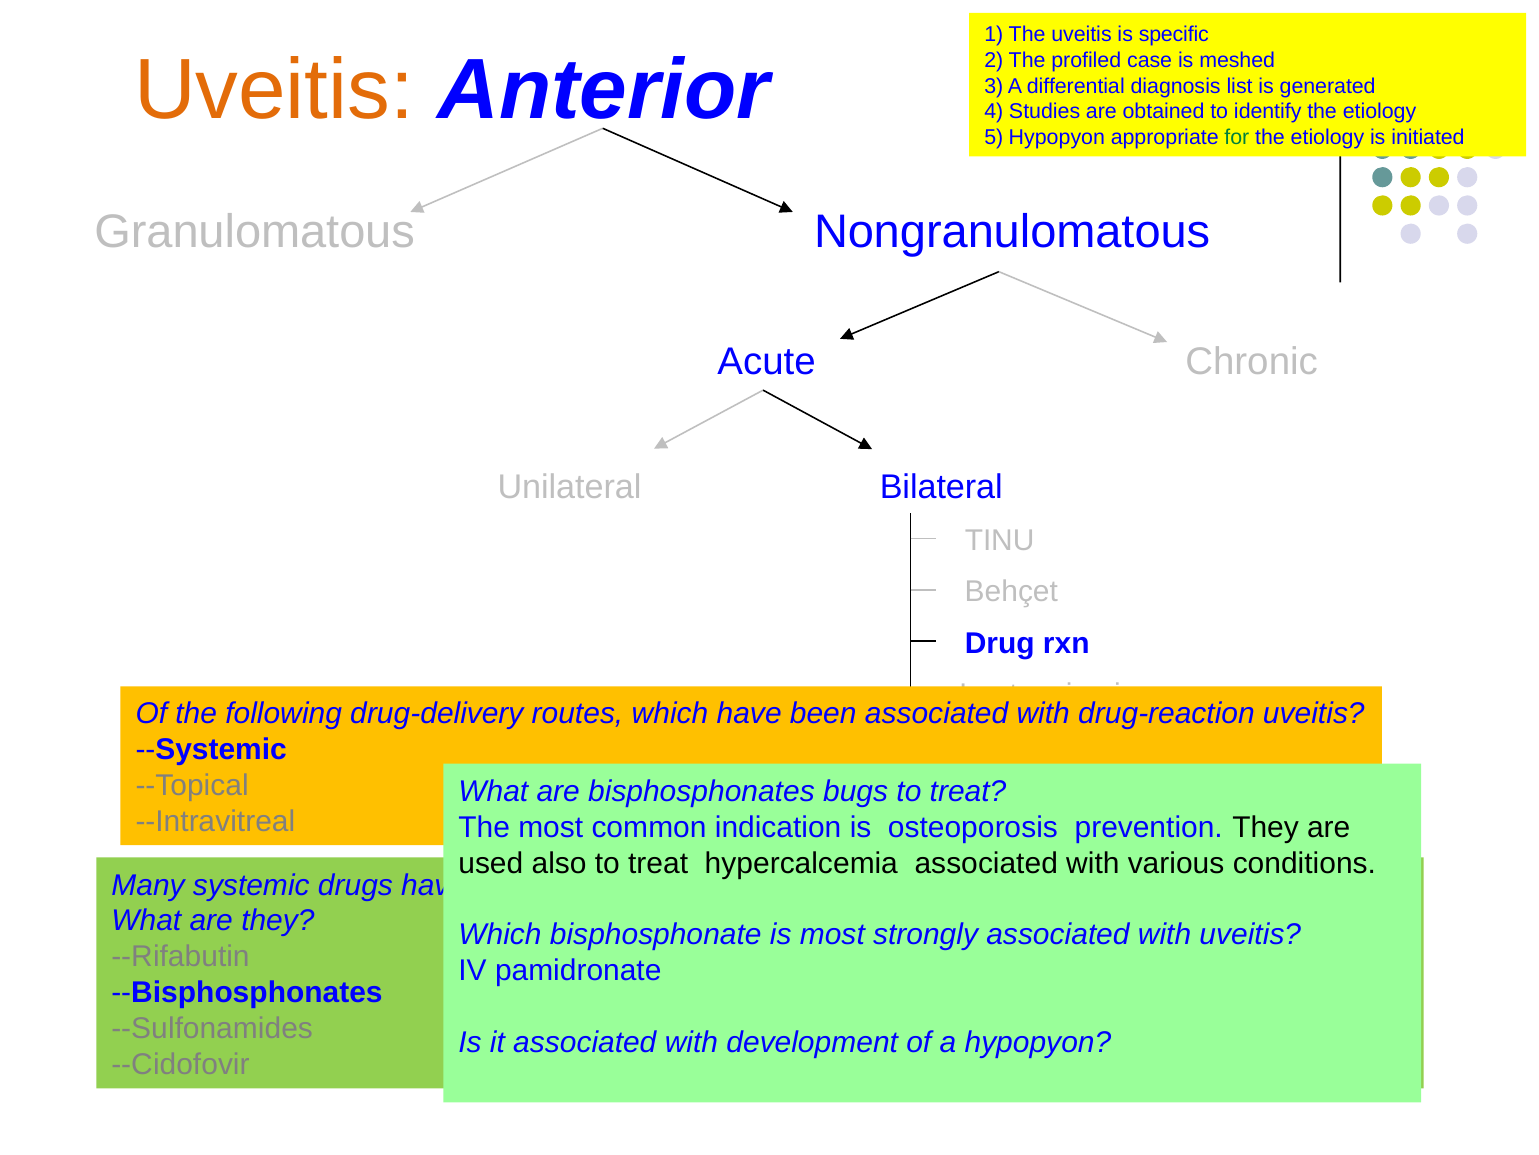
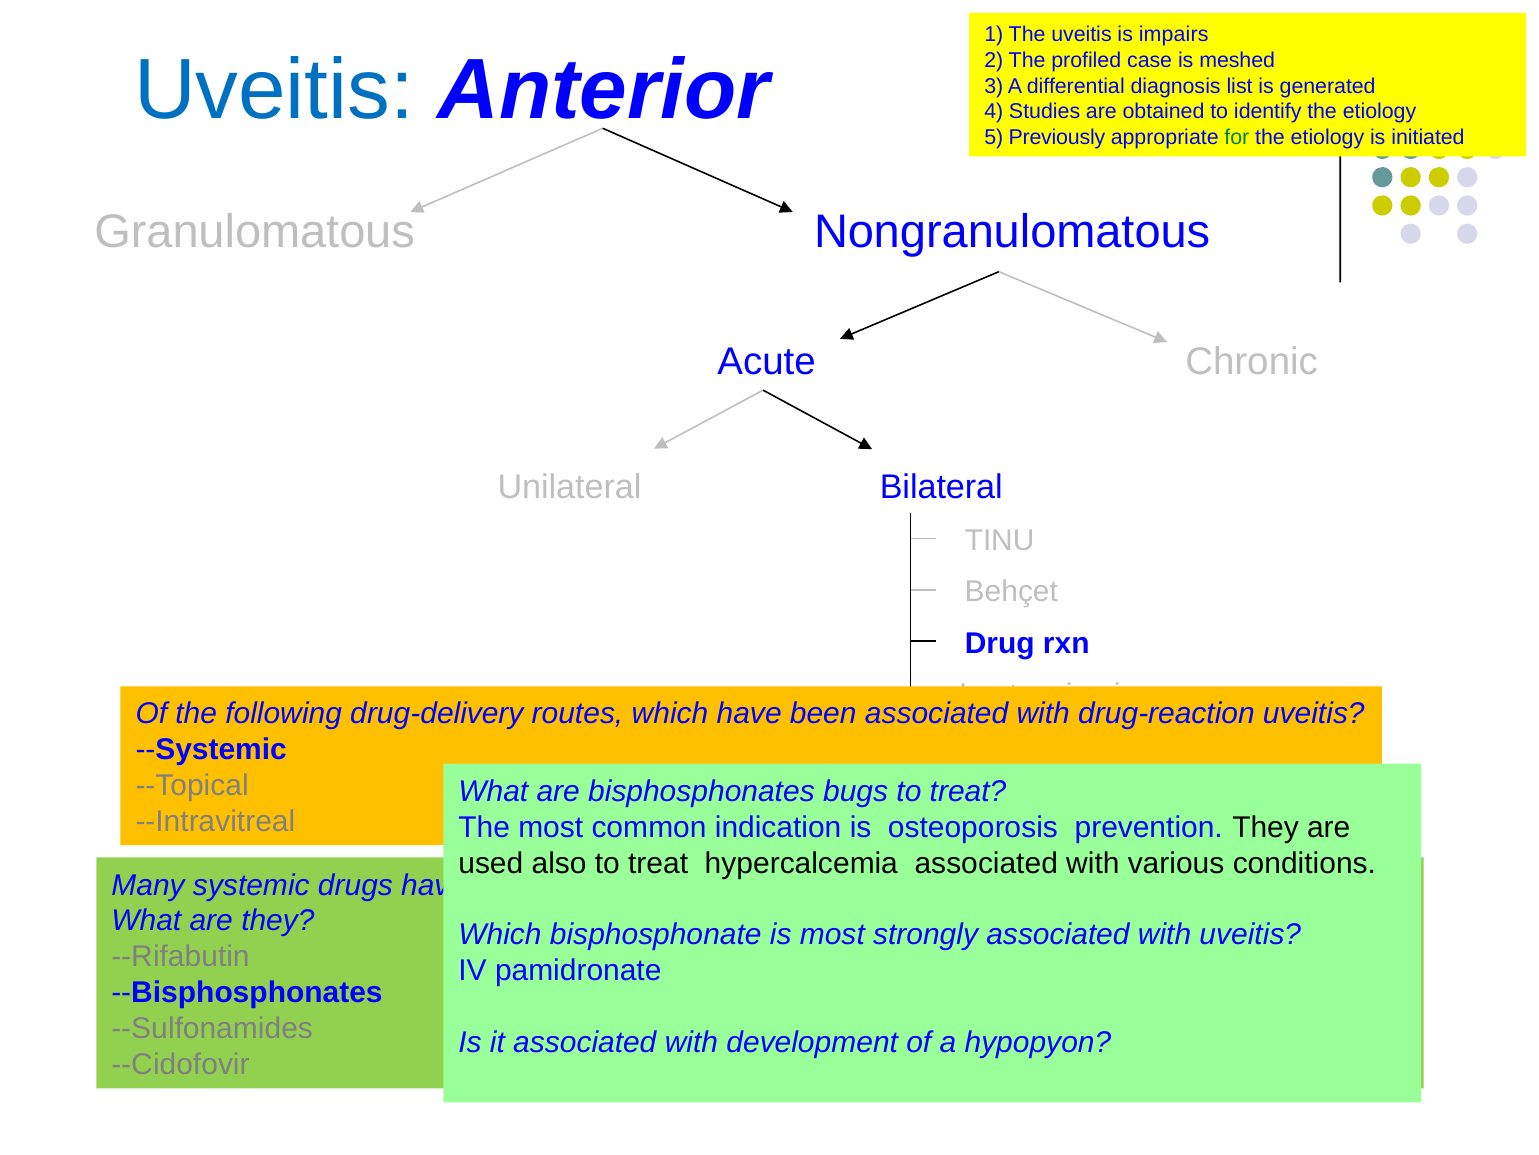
specific: specific -> impairs
Uveitis at (274, 90) colour: orange -> blue
5 Hypopyon: Hypopyon -> Previously
